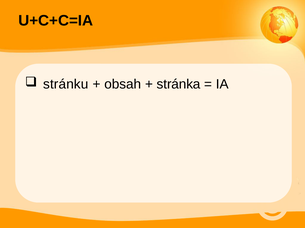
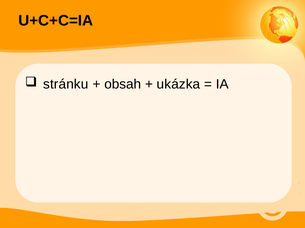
stránka: stránka -> ukázka
